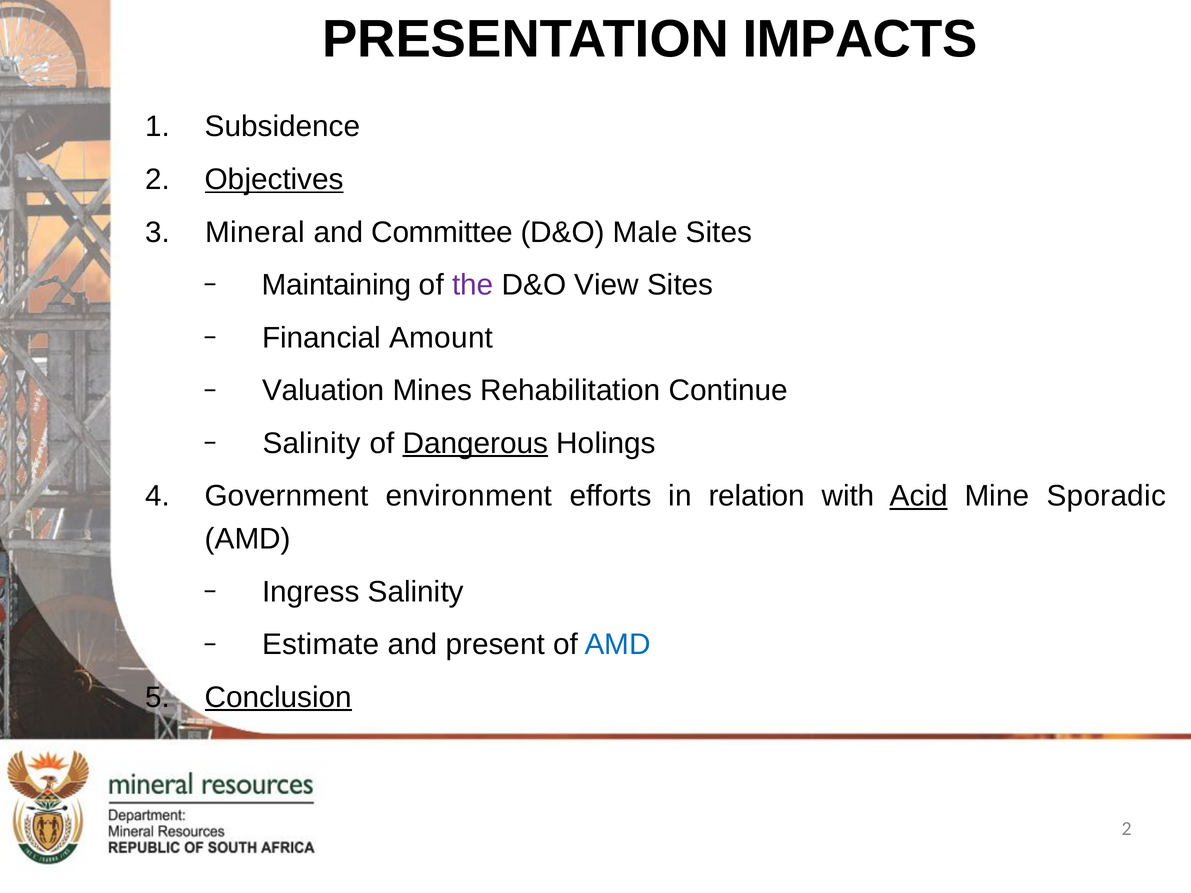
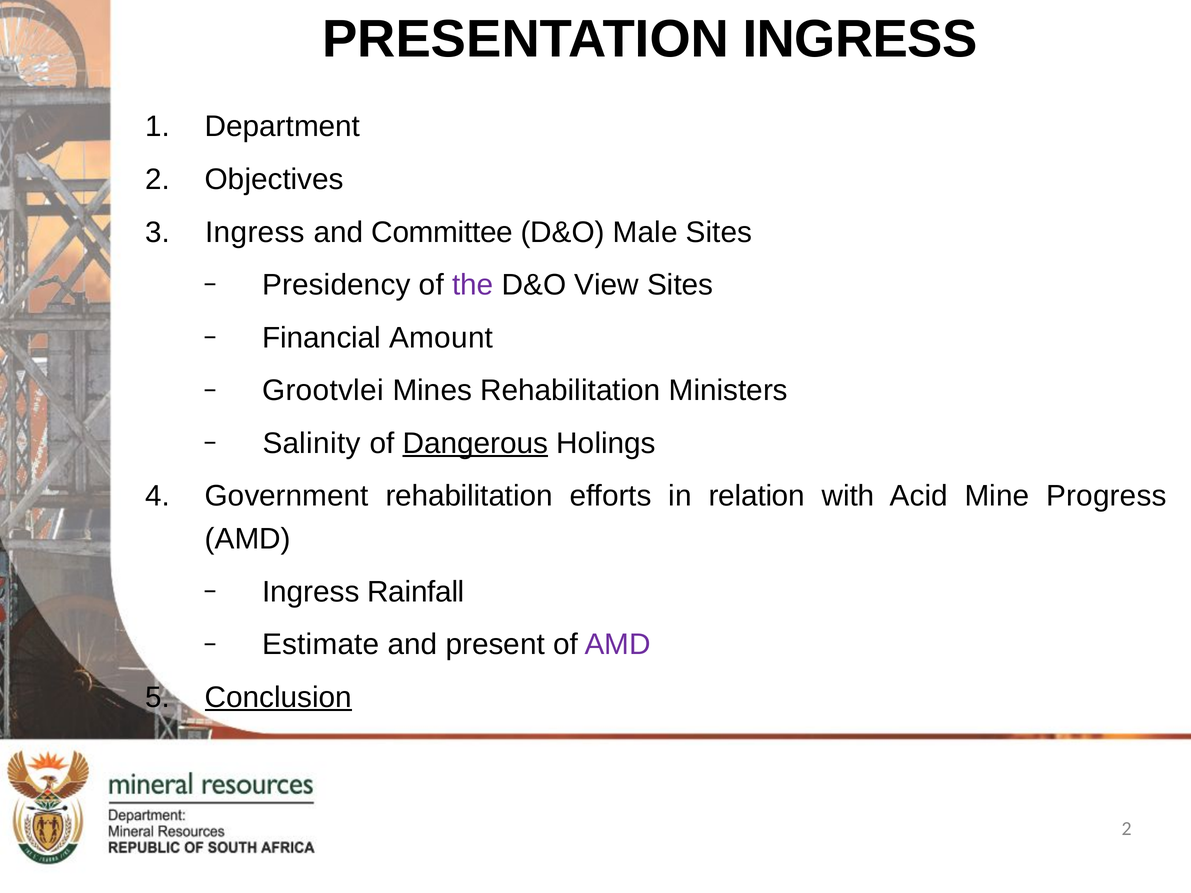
PRESENTATION IMPACTS: IMPACTS -> INGRESS
Subsidence: Subsidence -> Department
Objectives underline: present -> none
Mineral at (255, 232): Mineral -> Ingress
Maintaining: Maintaining -> Presidency
Valuation: Valuation -> Grootvlei
Continue: Continue -> Ministers
Government environment: environment -> rehabilitation
Acid underline: present -> none
Sporadic: Sporadic -> Progress
Ingress Salinity: Salinity -> Rainfall
AMD at (618, 645) colour: blue -> purple
